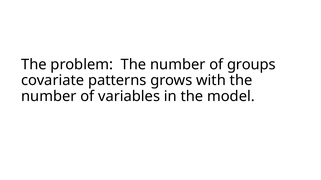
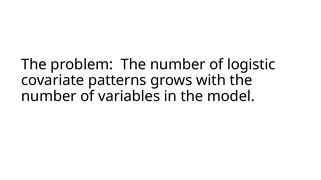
groups: groups -> logistic
